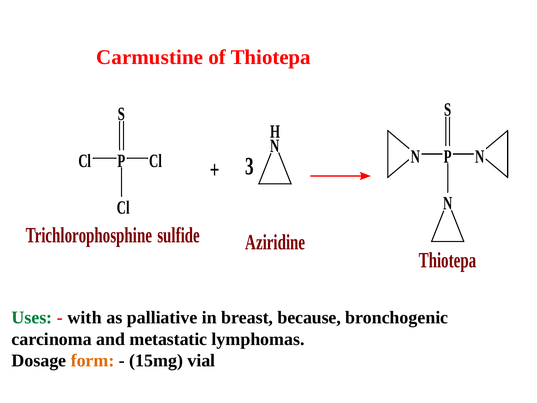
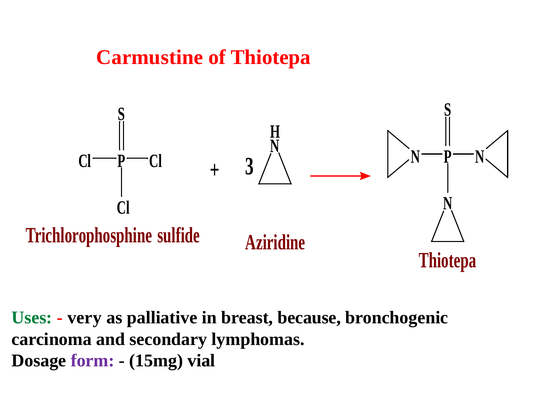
with: with -> very
metastatic: metastatic -> secondary
form colour: orange -> purple
